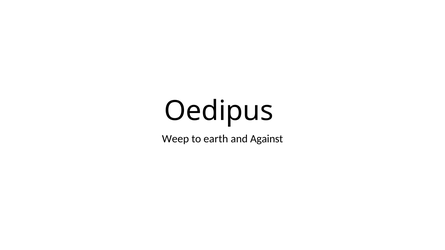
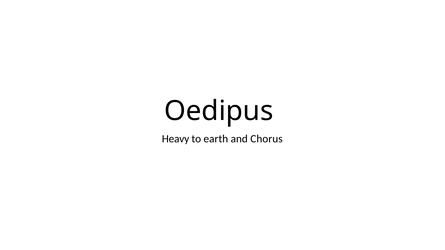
Weep: Weep -> Heavy
Against: Against -> Chorus
